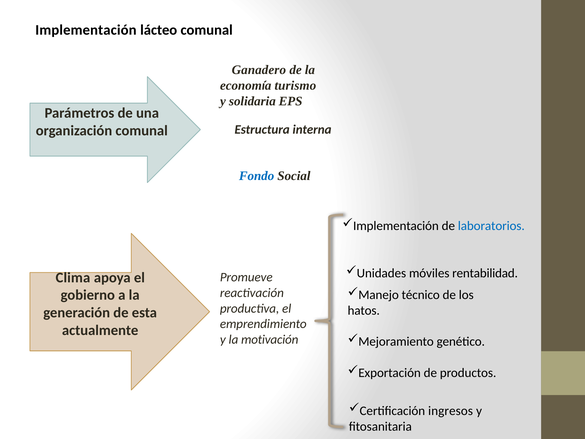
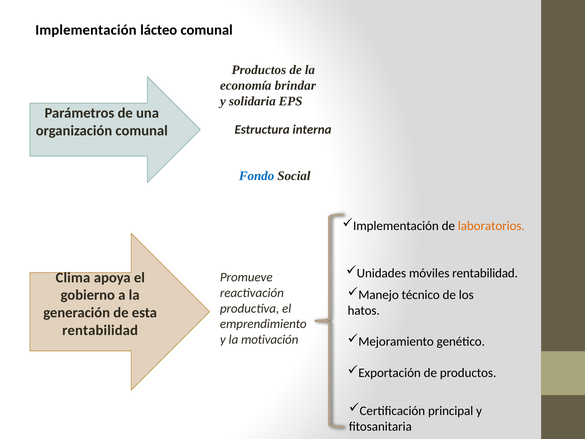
Ganadero at (259, 70): Ganadero -> Productos
turismo: turismo -> brindar
laboratorios colour: blue -> orange
actualmente at (100, 330): actualmente -> rentabilidad
ingresos: ingresos -> principal
